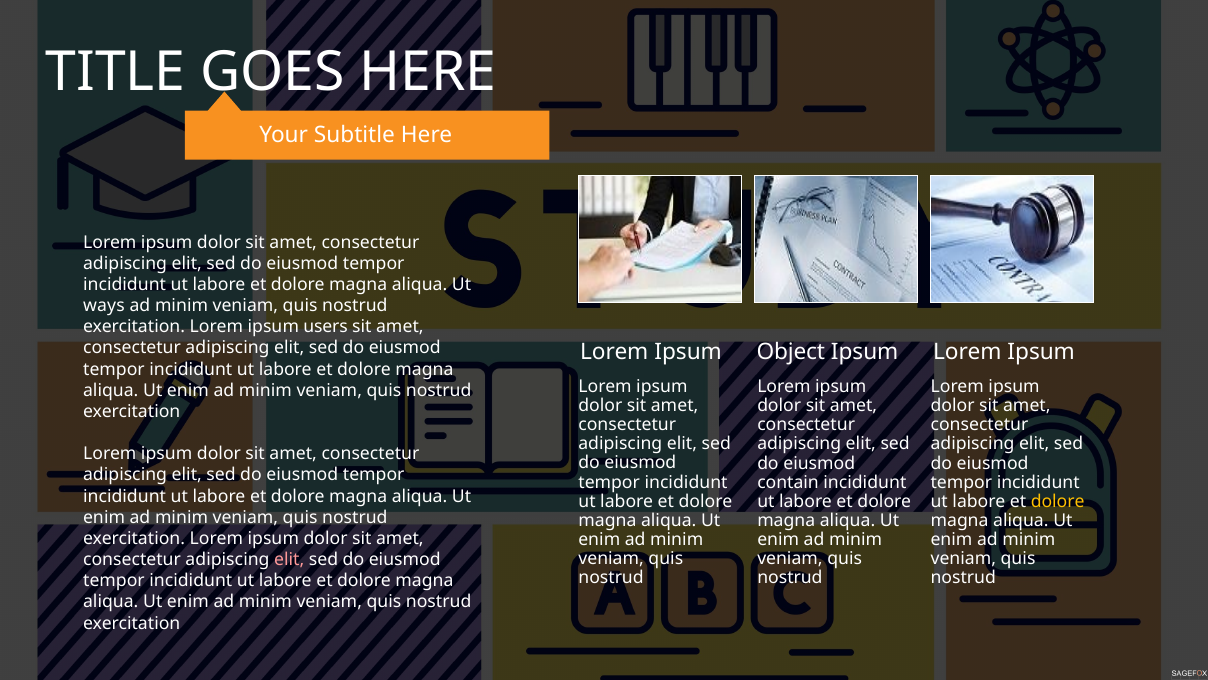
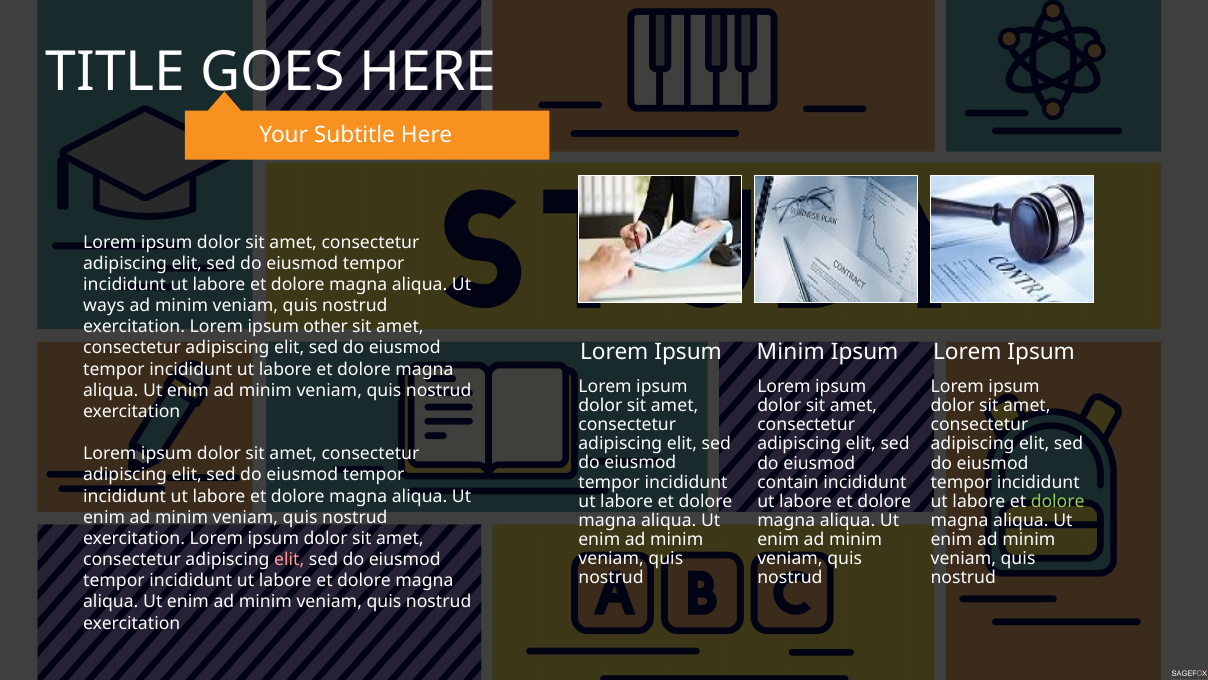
users: users -> other
Object at (791, 352): Object -> Minim
dolore at (1058, 501) colour: yellow -> light green
